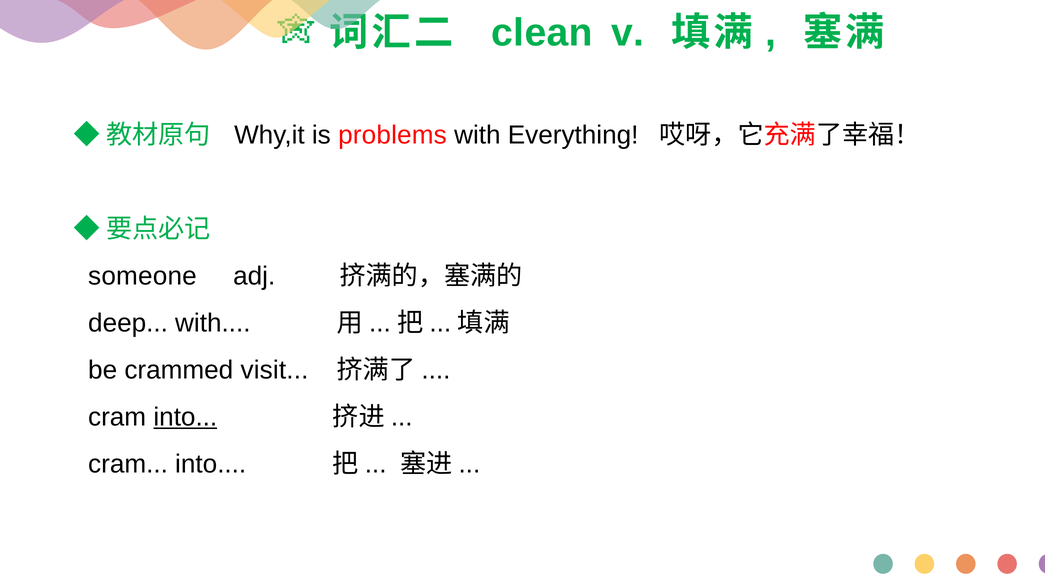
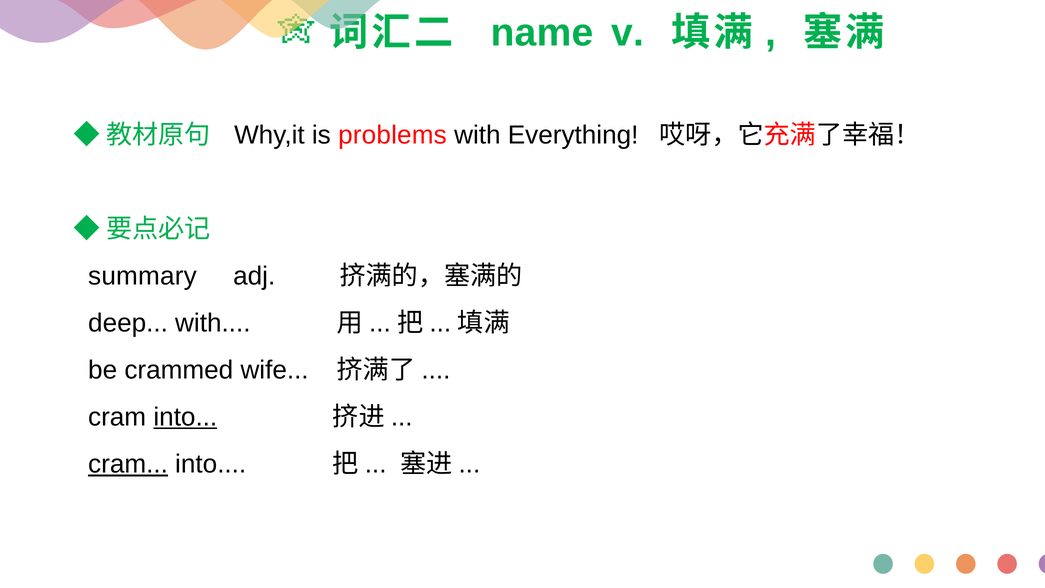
clean: clean -> name
someone: someone -> summary
visit: visit -> wife
cram at (128, 464) underline: none -> present
